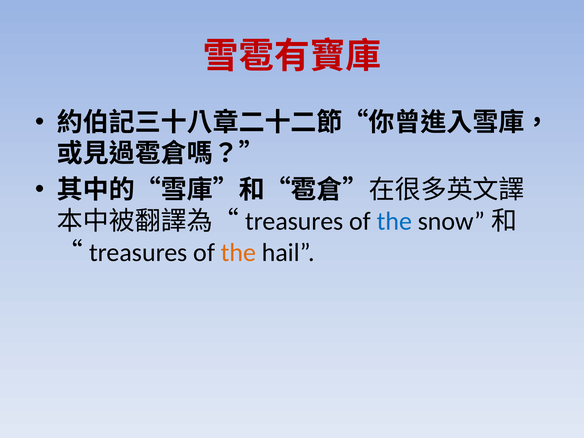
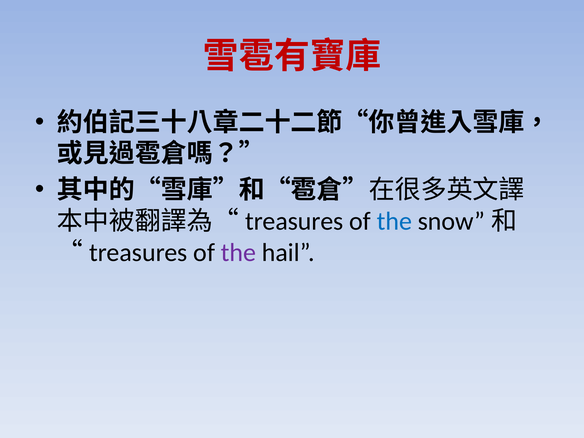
the at (238, 252) colour: orange -> purple
